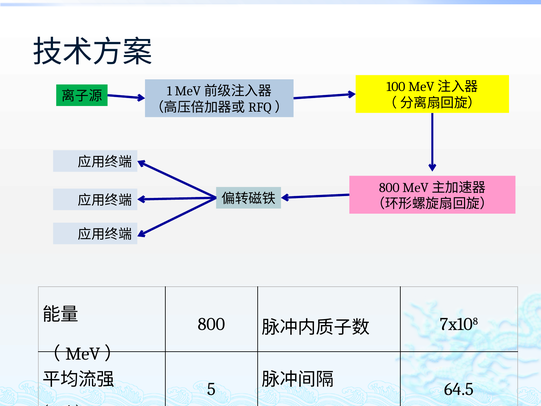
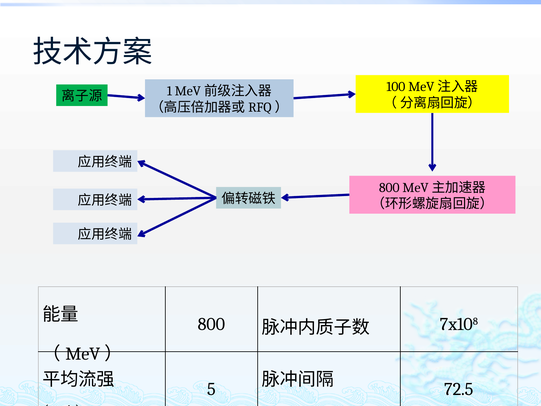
64.5: 64.5 -> 72.5
